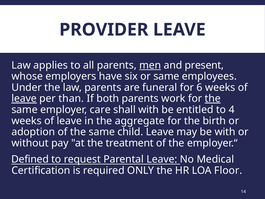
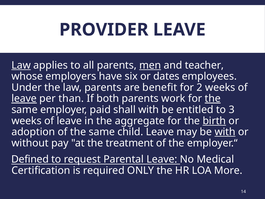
Law at (21, 65) underline: none -> present
present: present -> teacher
or same: same -> dates
funeral: funeral -> benefit
6: 6 -> 2
care: care -> paid
4: 4 -> 3
birth underline: none -> present
with at (225, 132) underline: none -> present
Floor: Floor -> More
